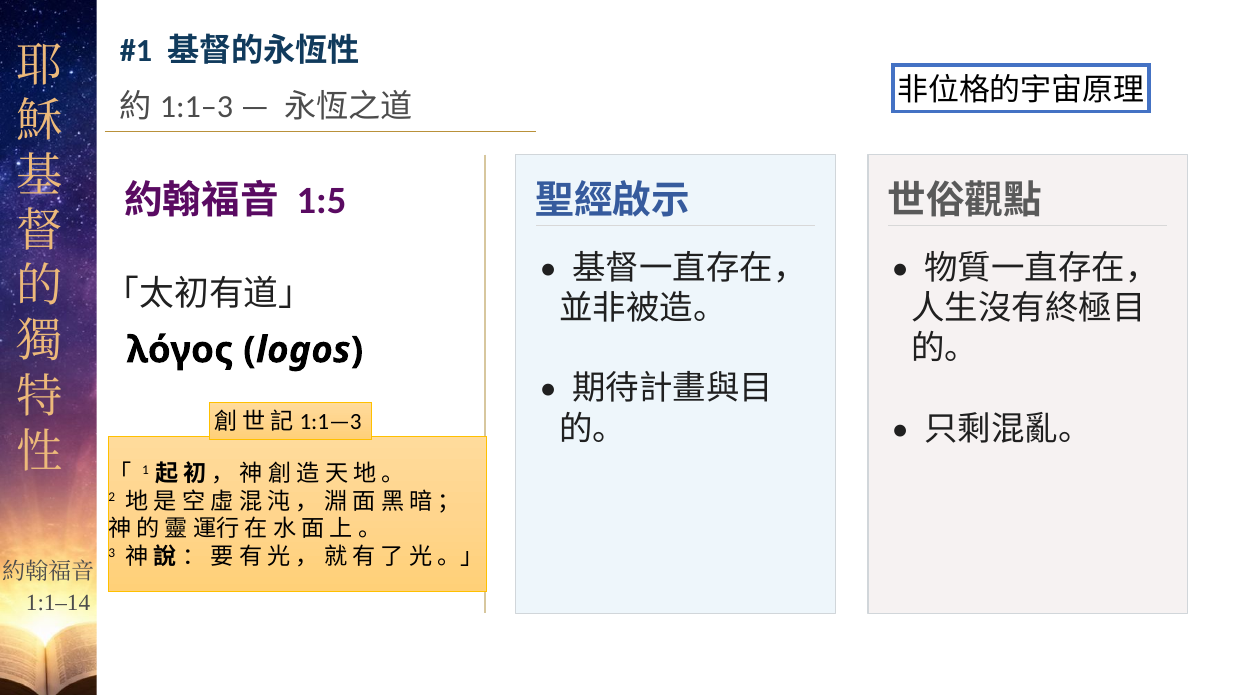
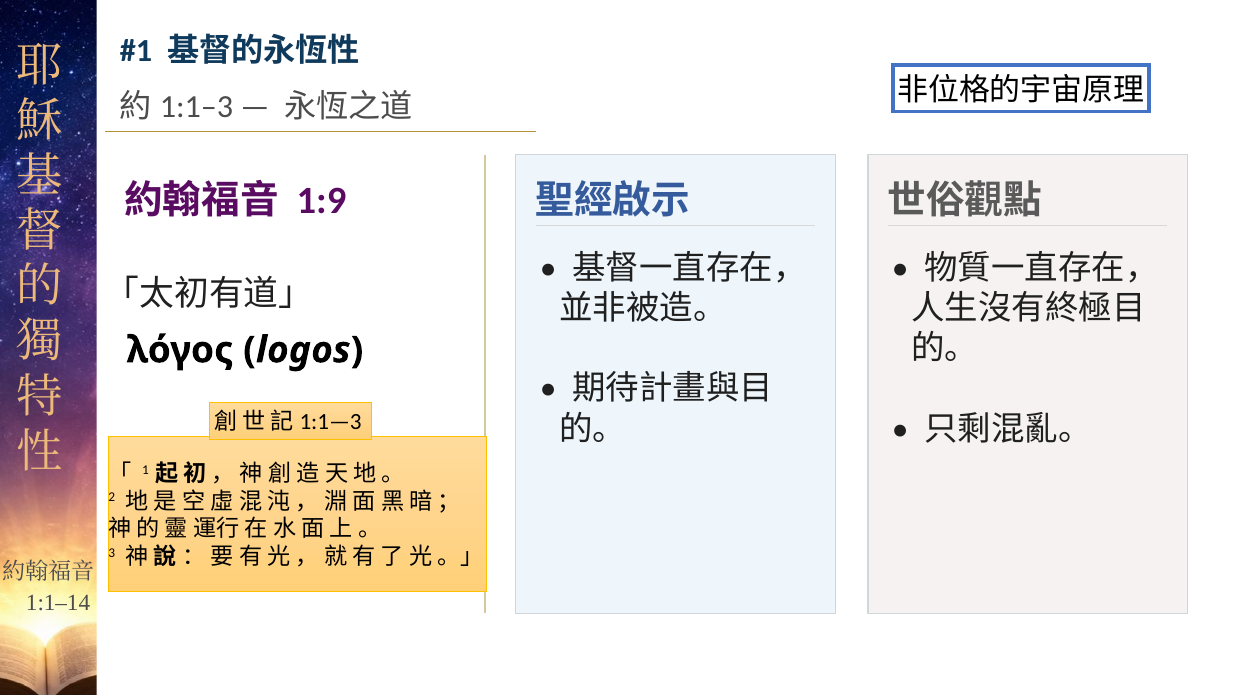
1:5: 1:5 -> 1:9
